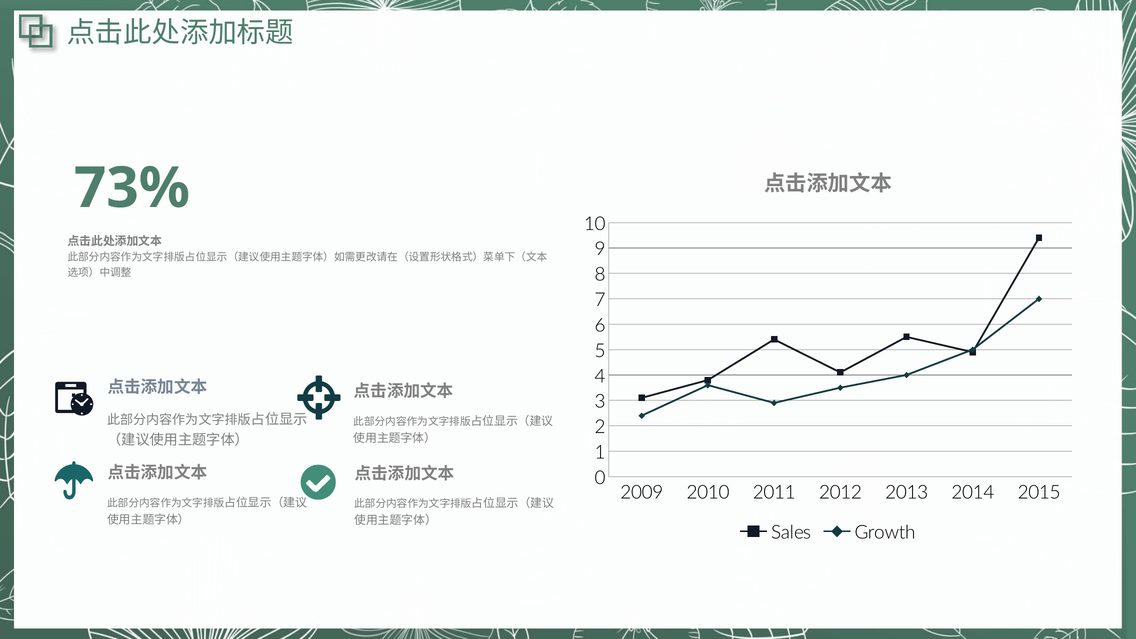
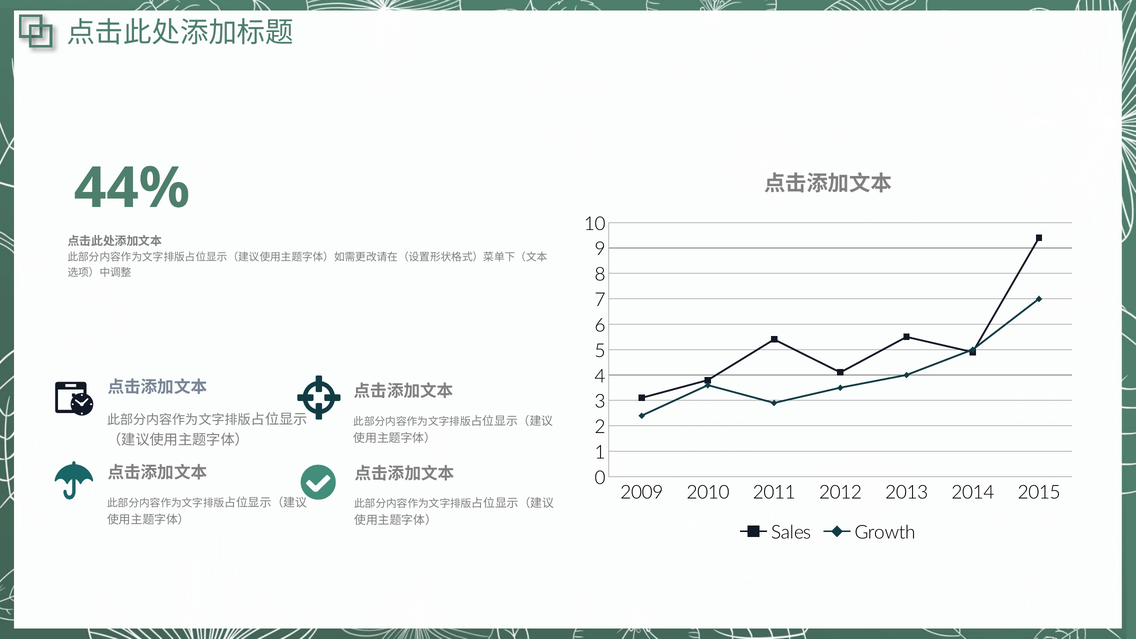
73%: 73% -> 44%
